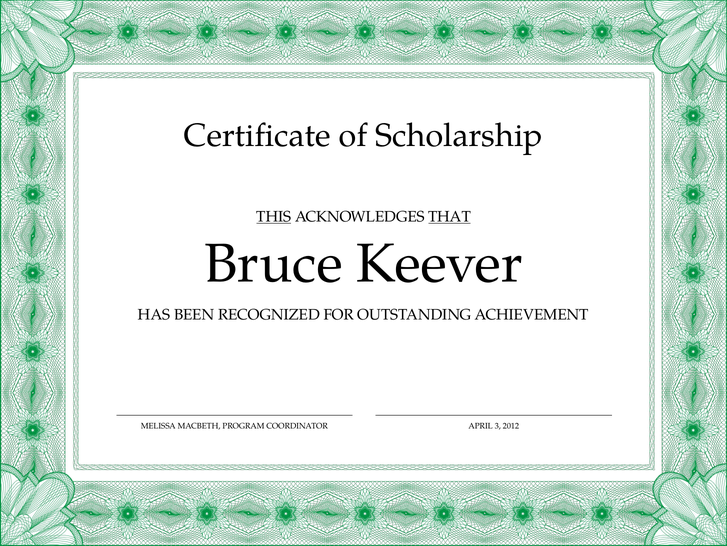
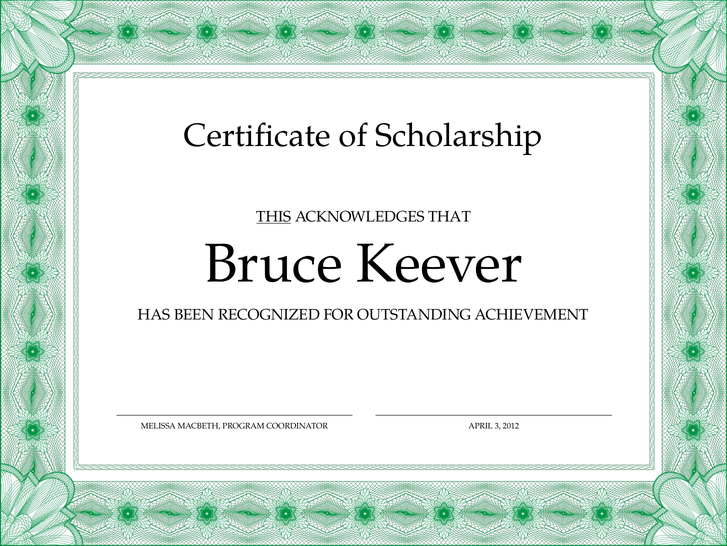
THAT underline: present -> none
